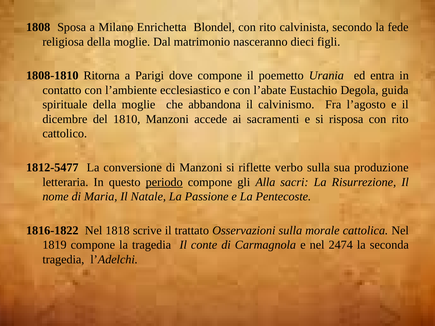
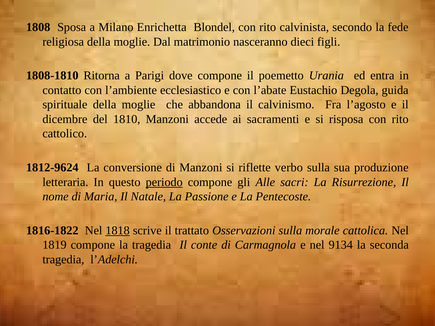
1812-5477: 1812-5477 -> 1812-9624
Alla: Alla -> Alle
1818 underline: none -> present
2474: 2474 -> 9134
